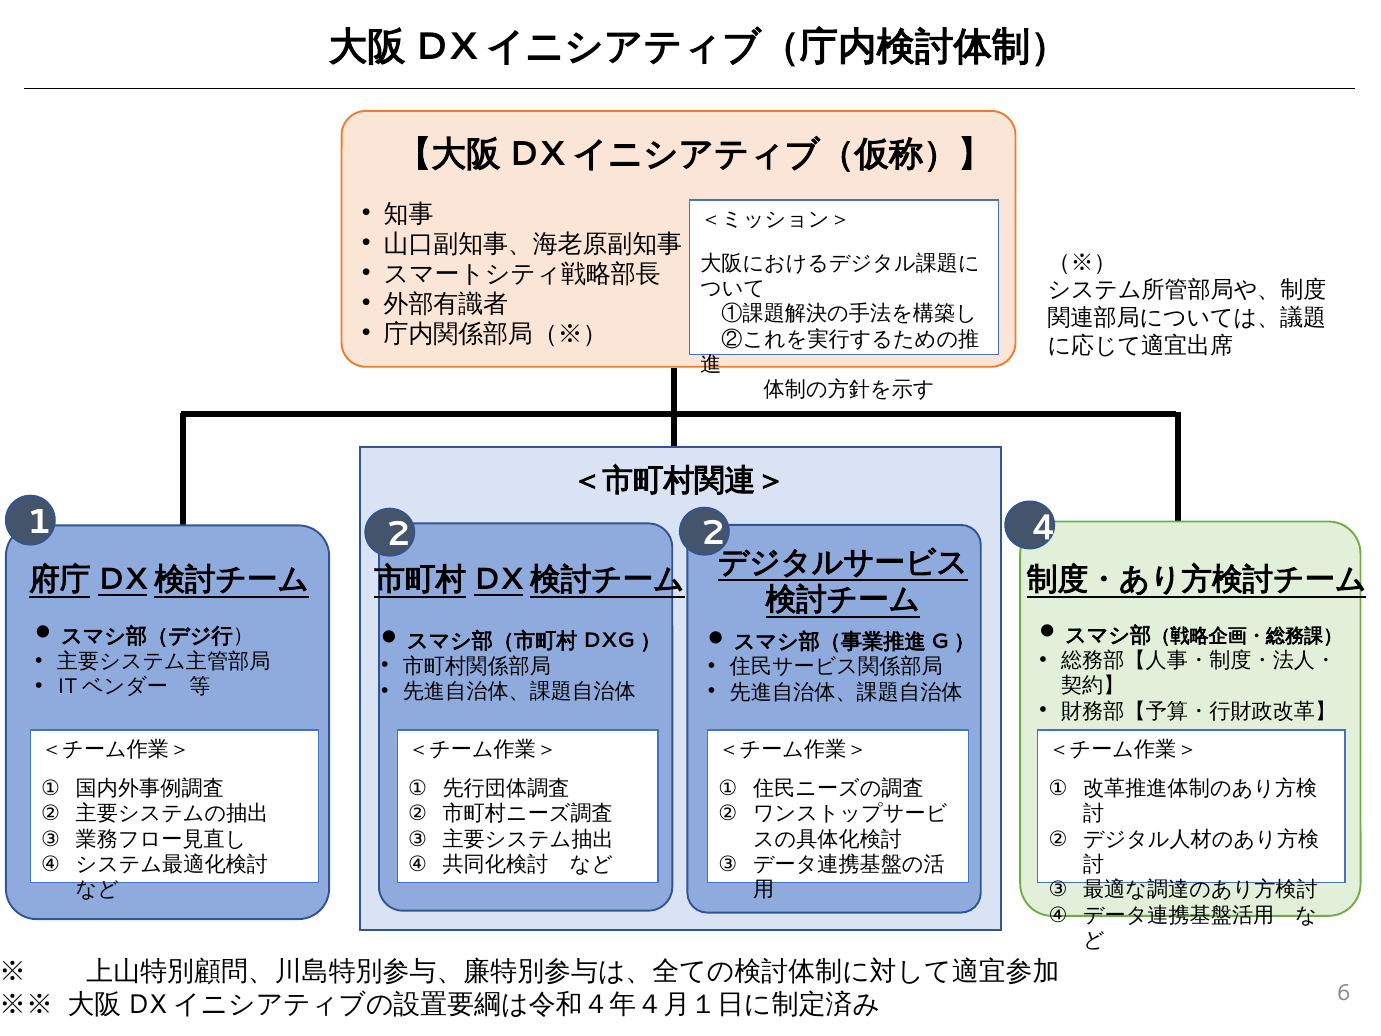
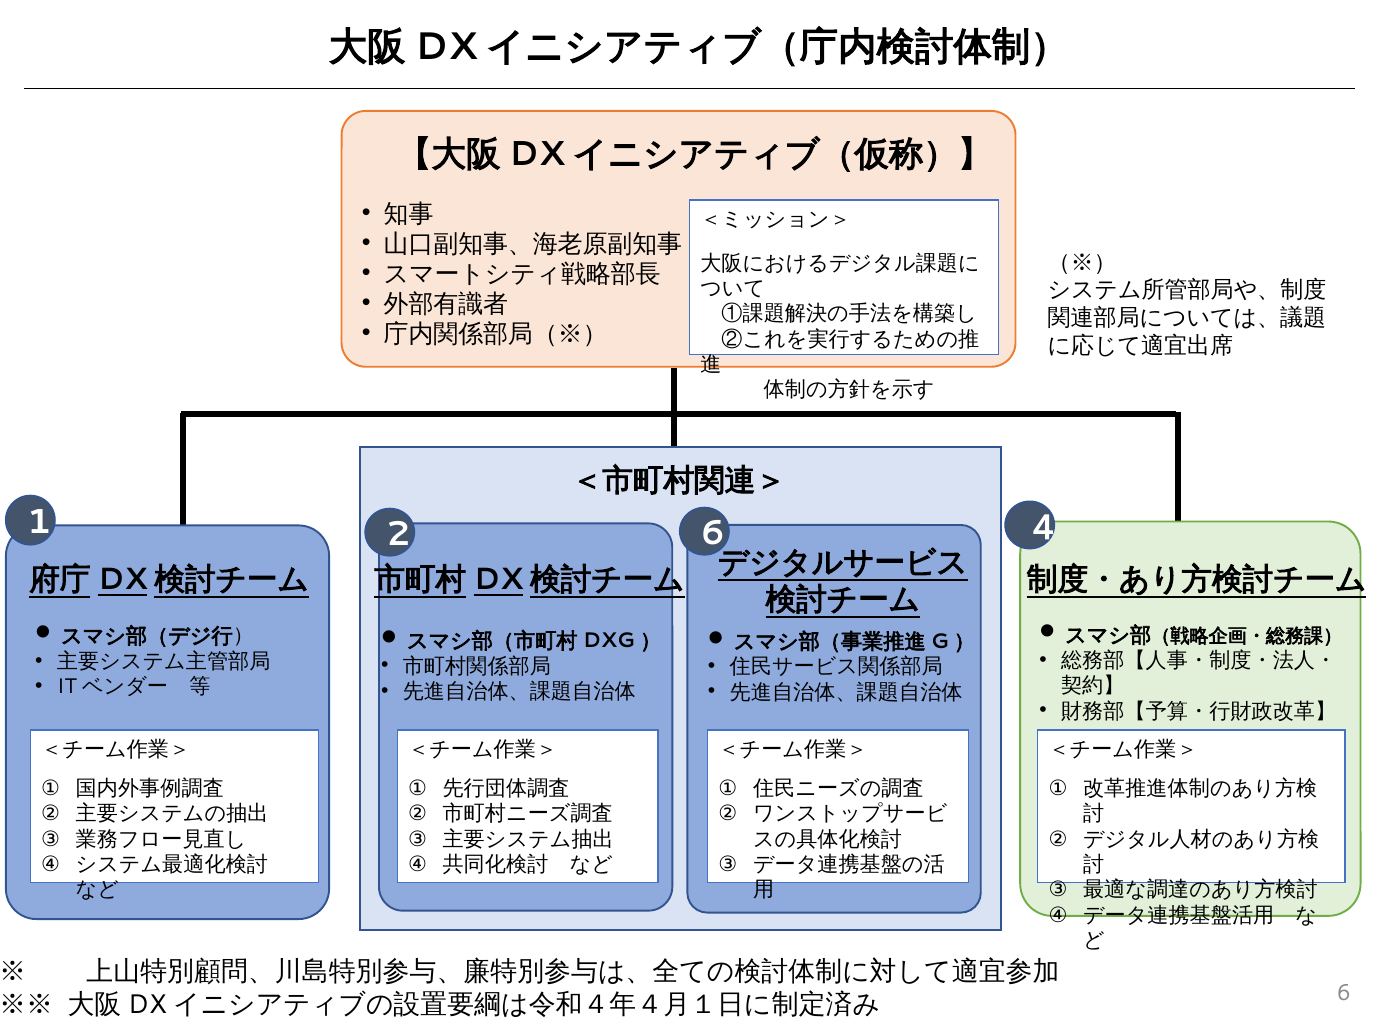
2 2: 2 -> 6
